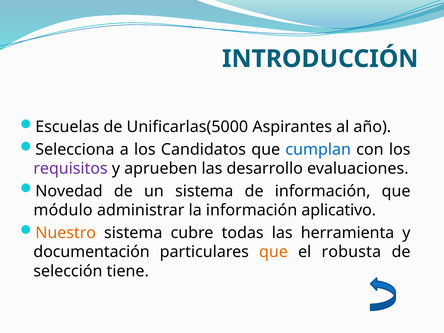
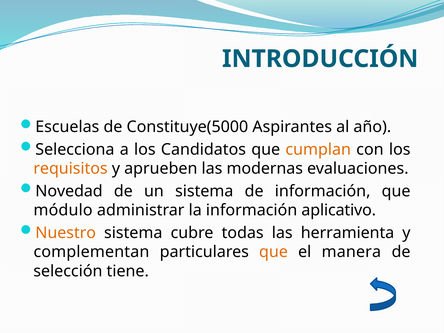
Unificarlas(5000: Unificarlas(5000 -> Constituye(5000
cumplan colour: blue -> orange
requisitos colour: purple -> orange
desarrollo: desarrollo -> modernas
documentación: documentación -> complementan
robusta: robusta -> manera
